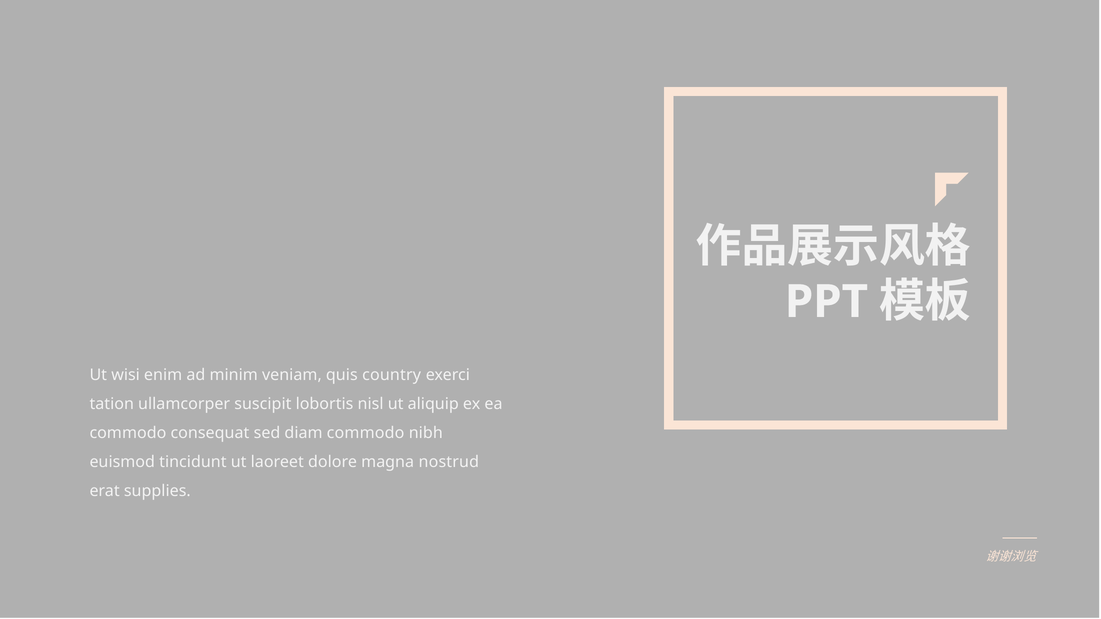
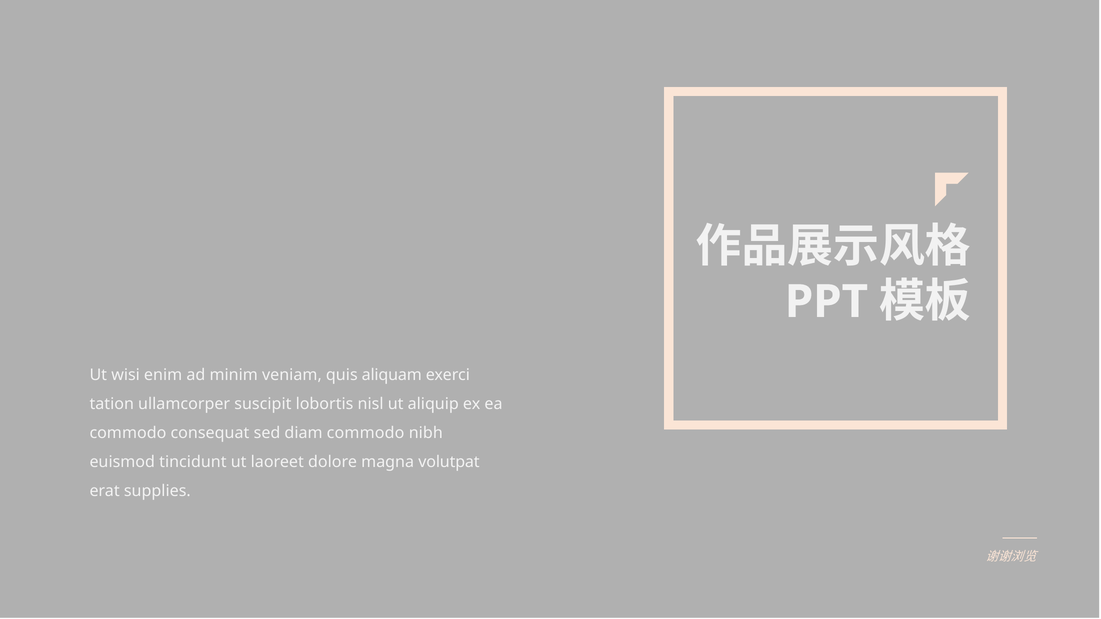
country: country -> aliquam
nostrud: nostrud -> volutpat
